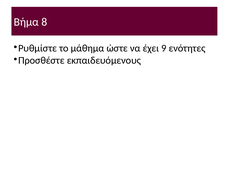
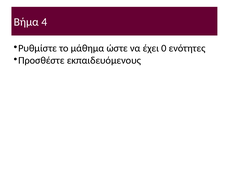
8: 8 -> 4
9: 9 -> 0
